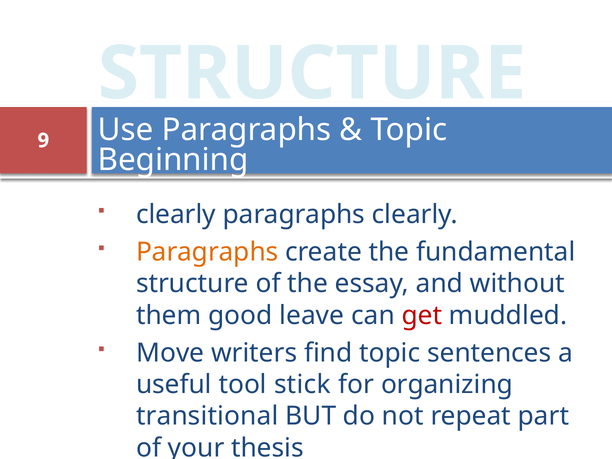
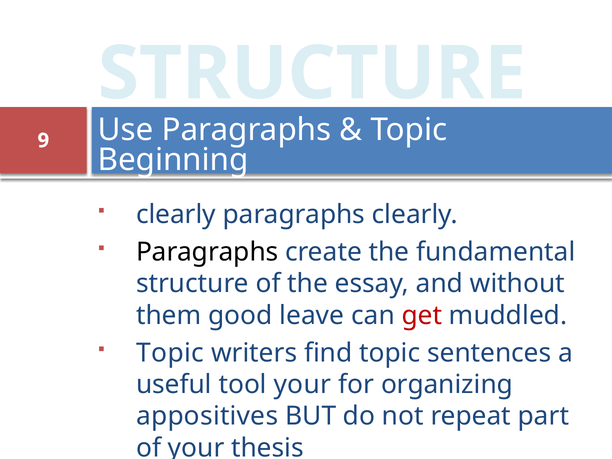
Paragraphs at (207, 252) colour: orange -> black
Move at (170, 353): Move -> Topic
tool stick: stick -> your
transitional: transitional -> appositives
